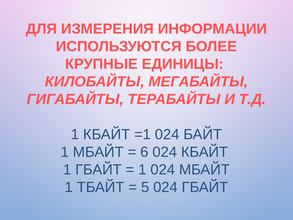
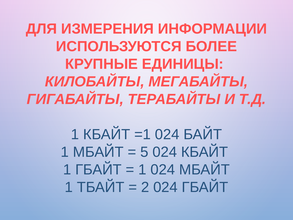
6: 6 -> 5
5: 5 -> 2
